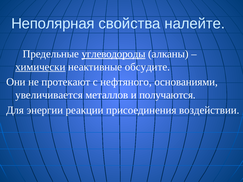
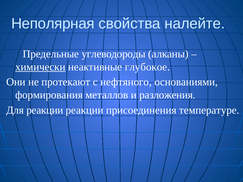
углеводороды underline: present -> none
обсудите: обсудите -> глубокое
увеличивается: увеличивается -> формирования
получаются: получаются -> разложения
Для энергии: энергии -> реакции
воздействии: воздействии -> температуре
